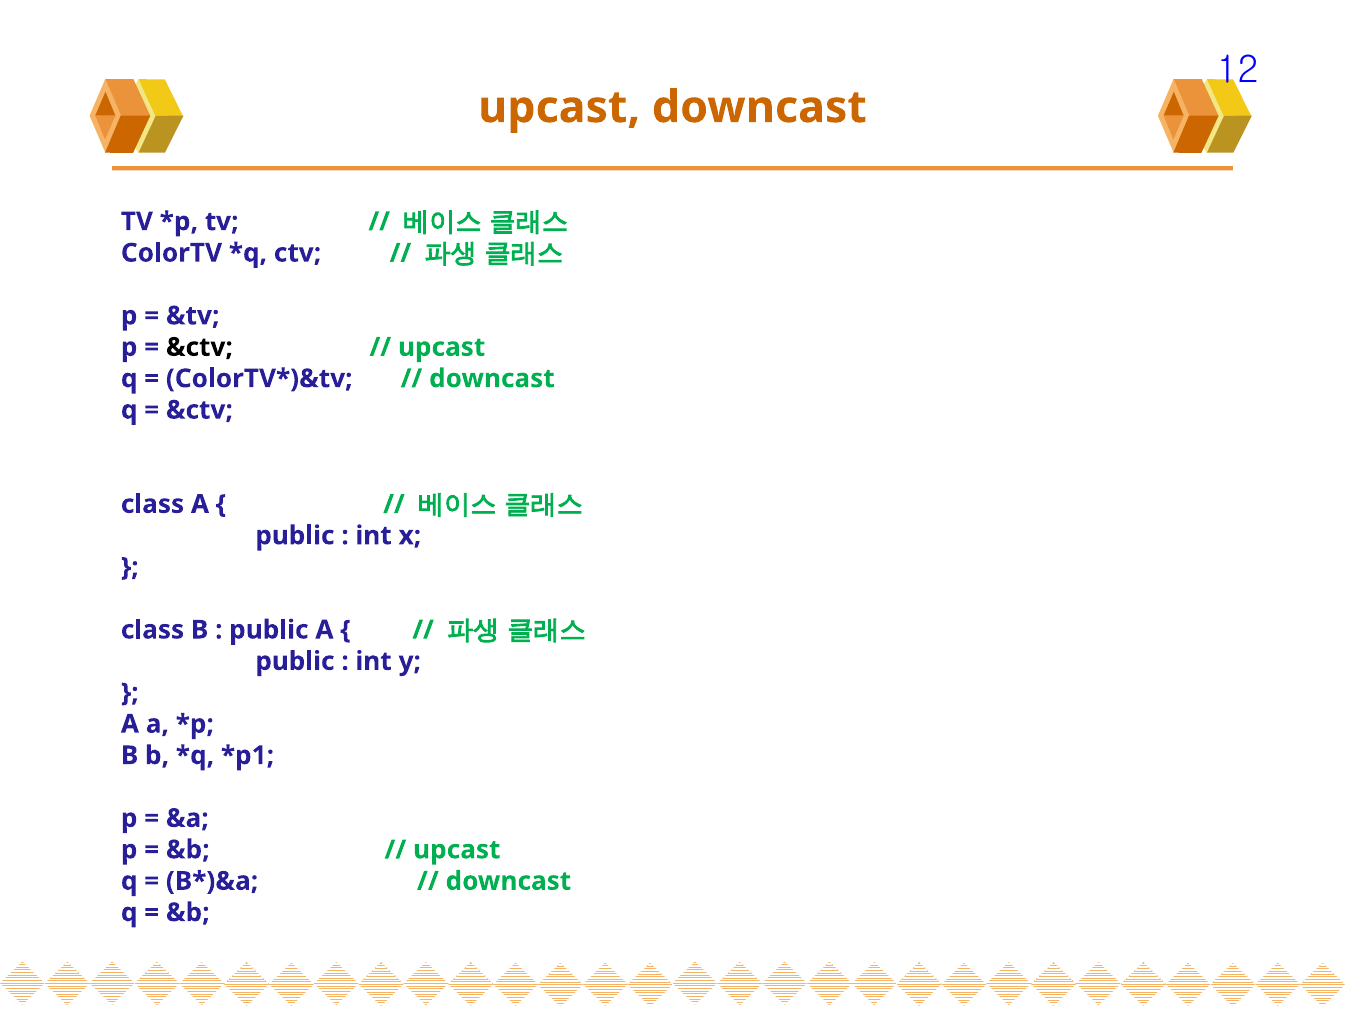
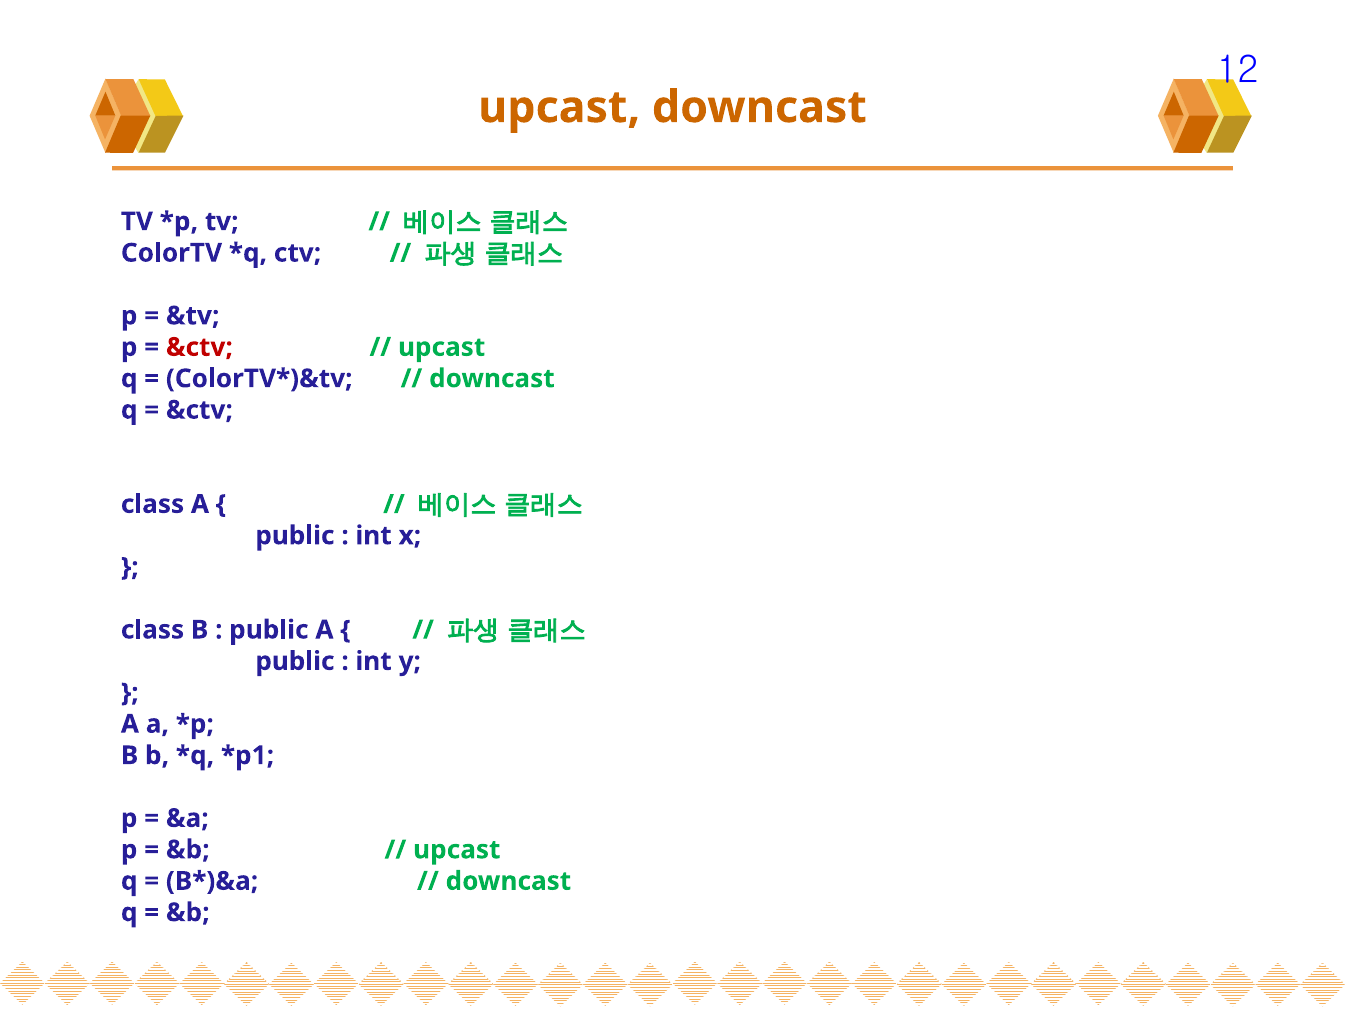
&ctv at (199, 347) colour: black -> red
